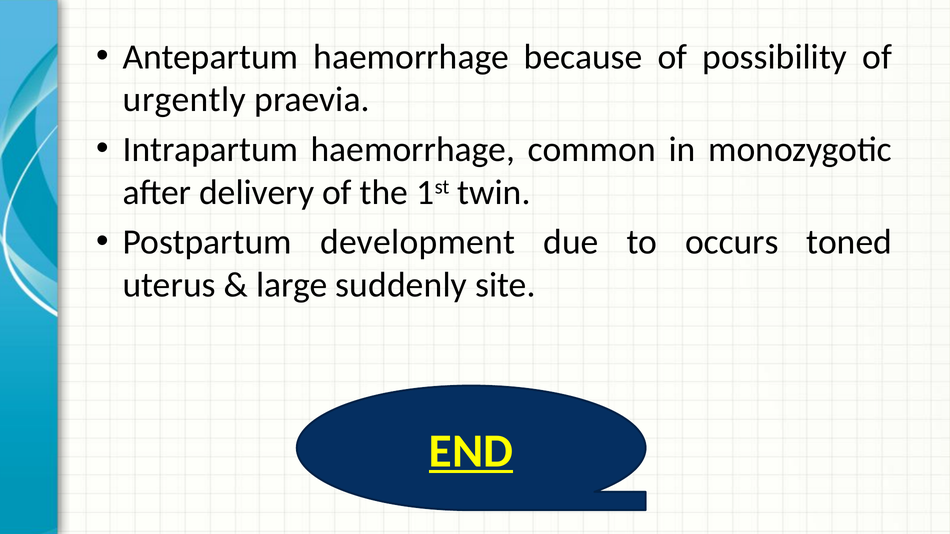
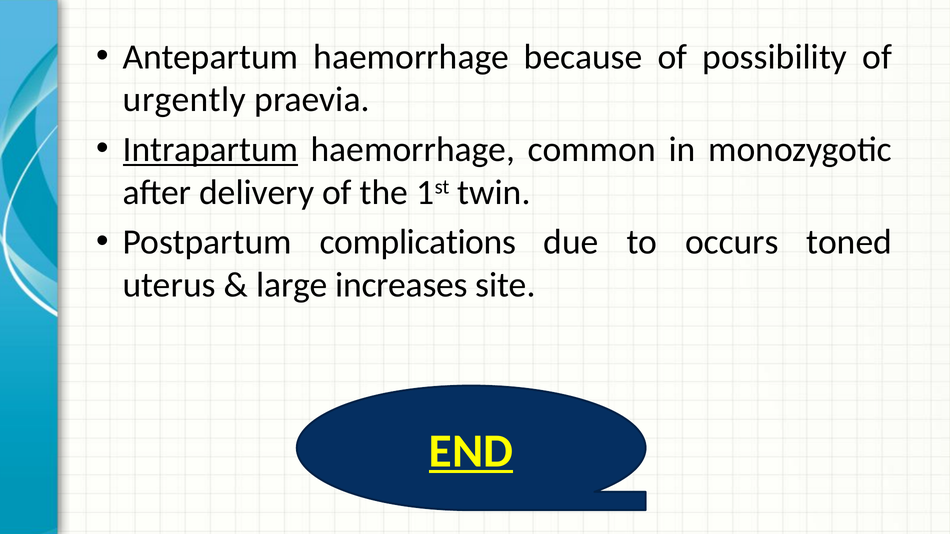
Intrapartum underline: none -> present
development: development -> complications
suddenly: suddenly -> increases
